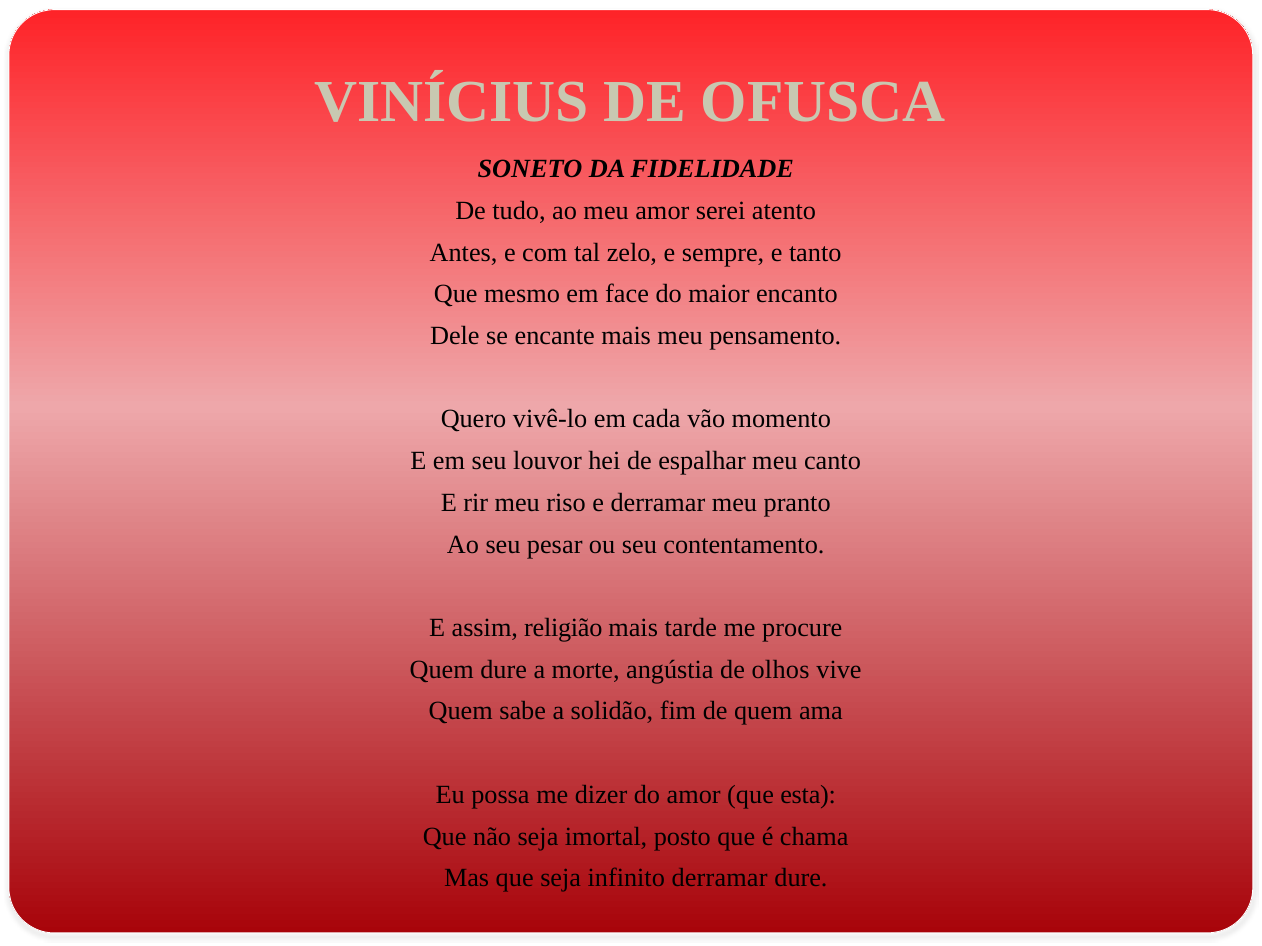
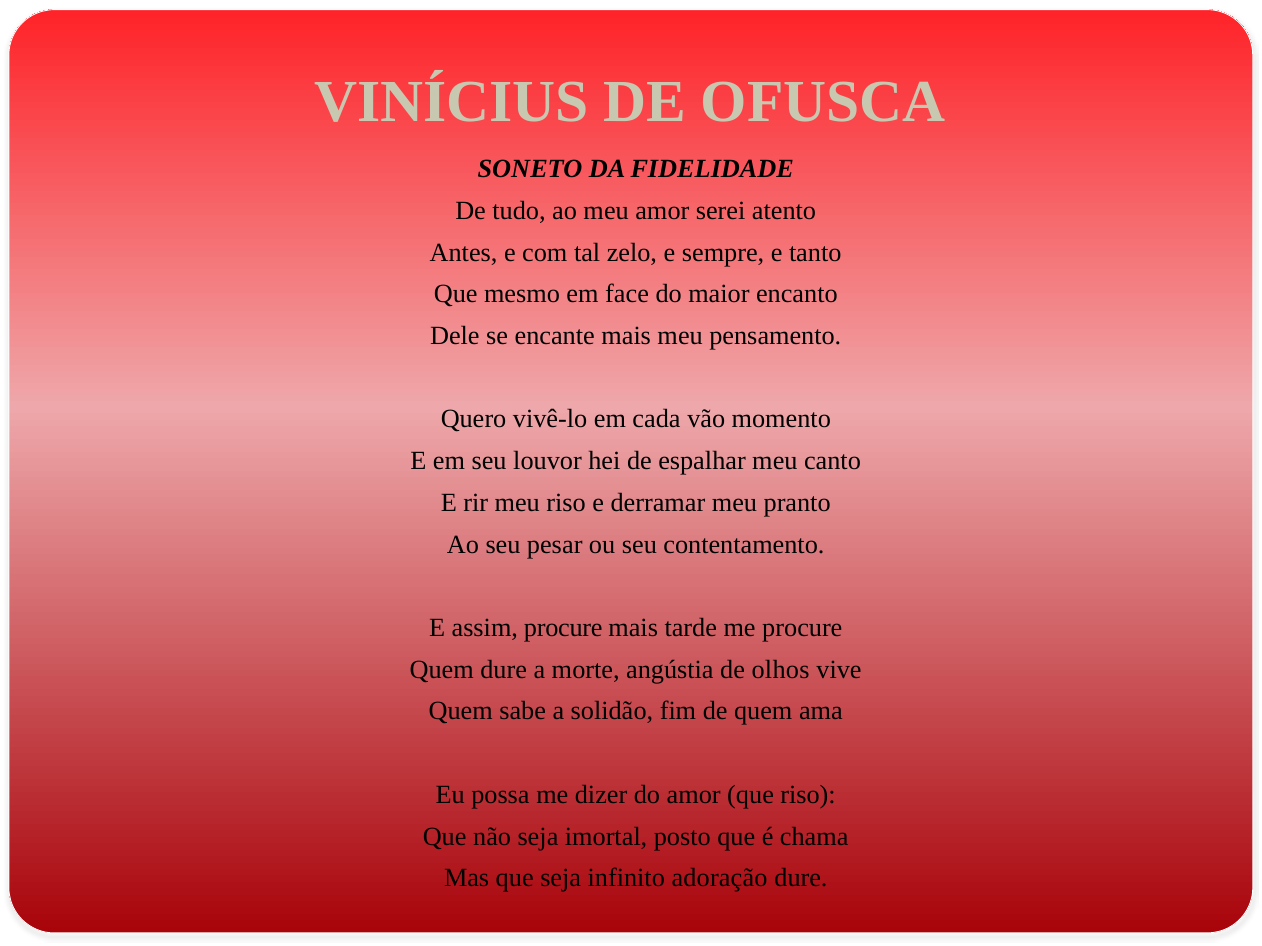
assim religião: religião -> procure
que esta: esta -> riso
infinito derramar: derramar -> adoração
